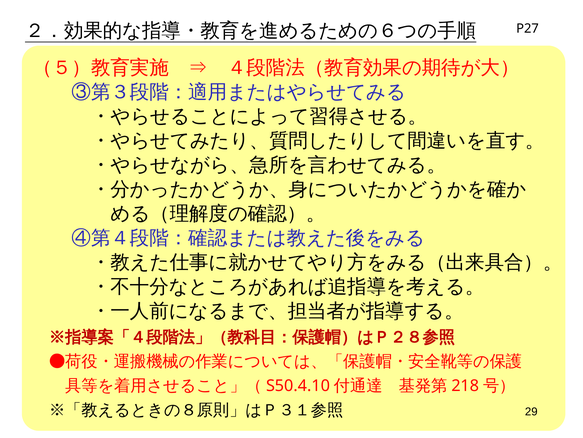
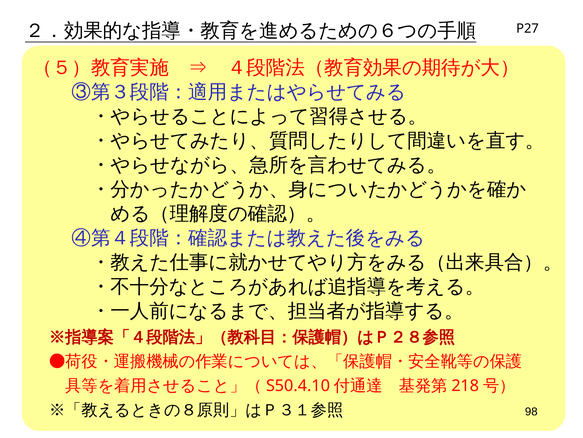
29: 29 -> 98
